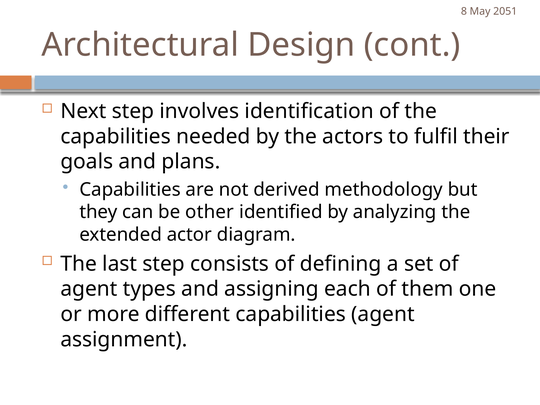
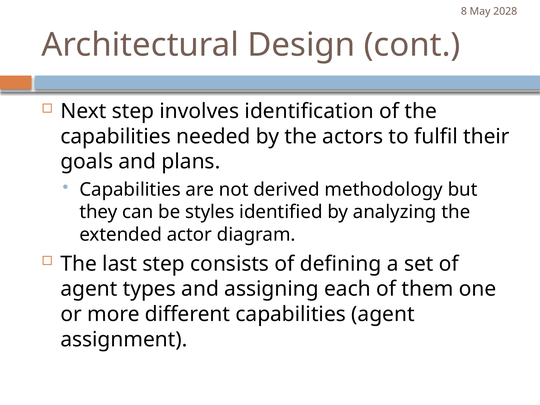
2051: 2051 -> 2028
other: other -> styles
